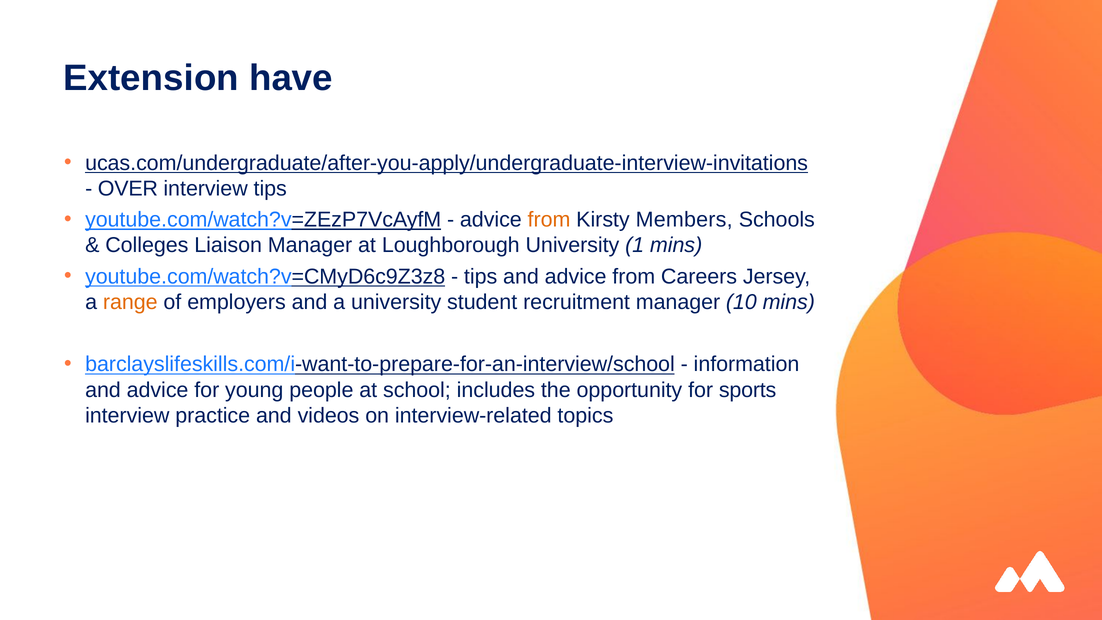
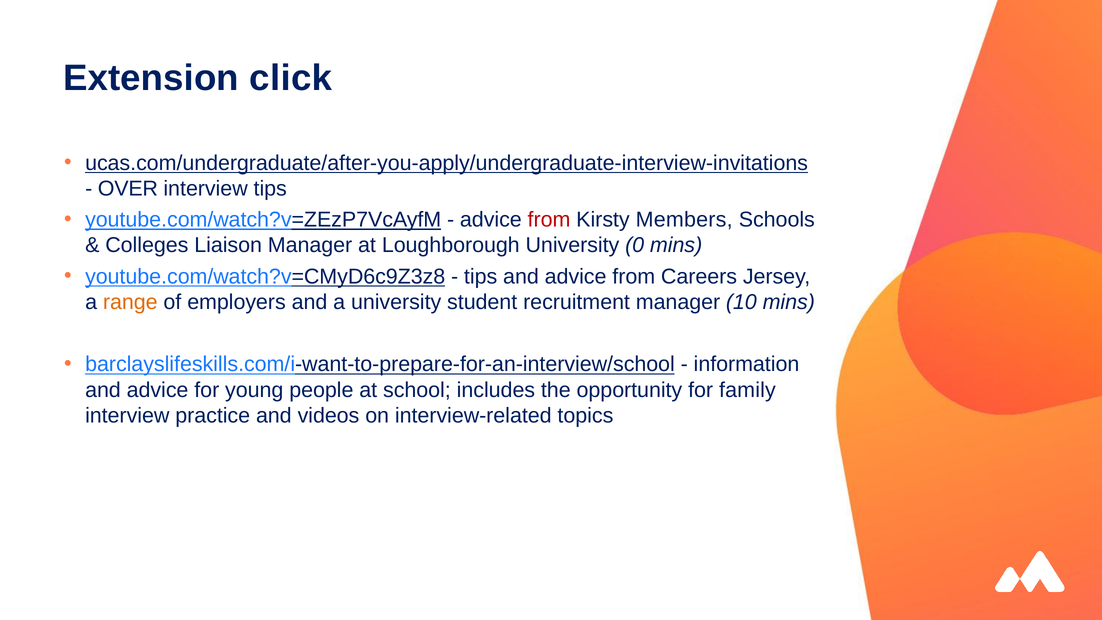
have: have -> click
from at (549, 220) colour: orange -> red
1: 1 -> 0
sports: sports -> family
